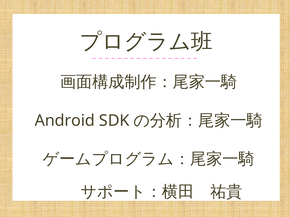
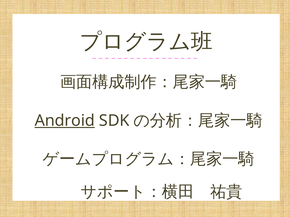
Android underline: none -> present
